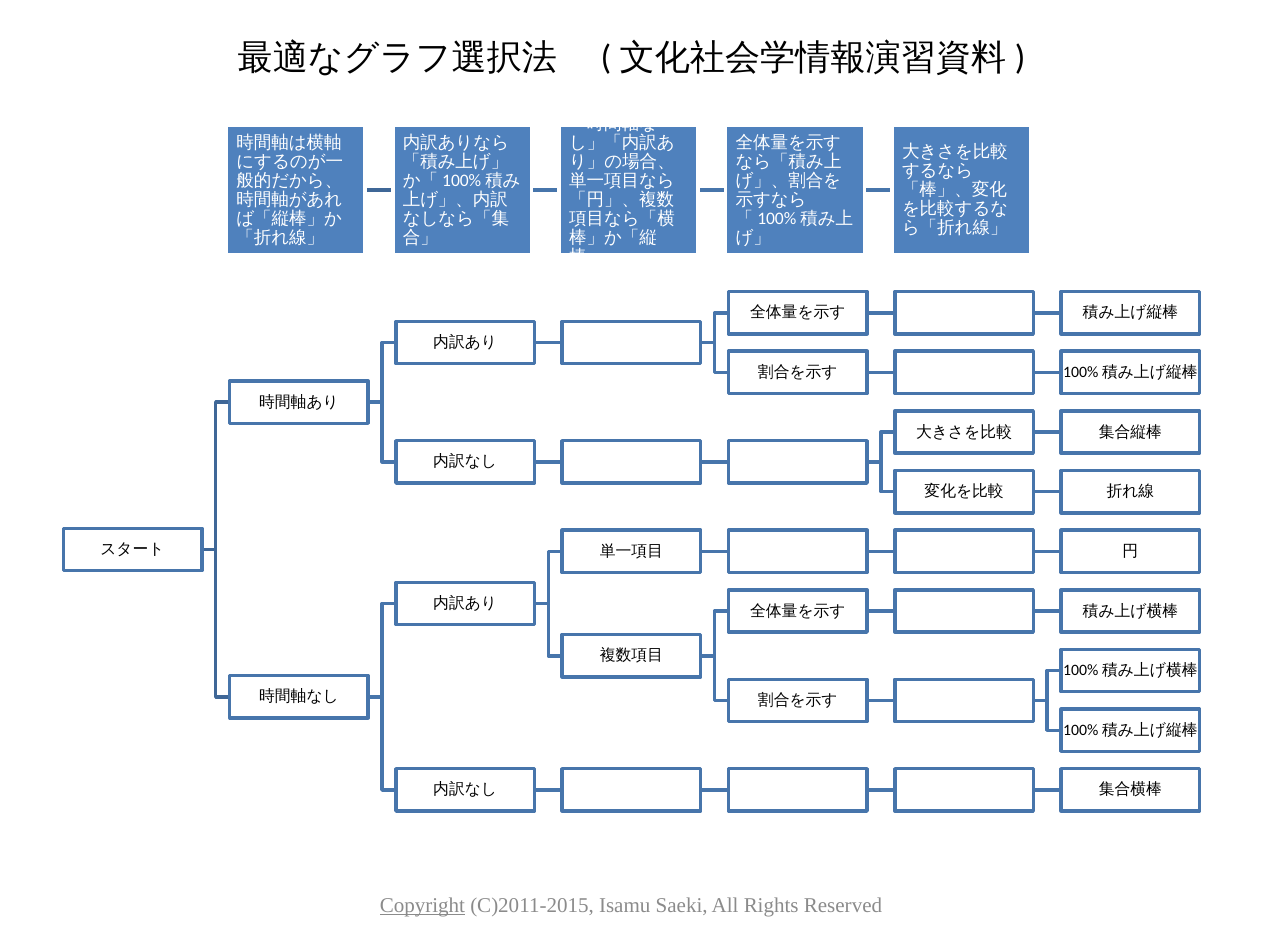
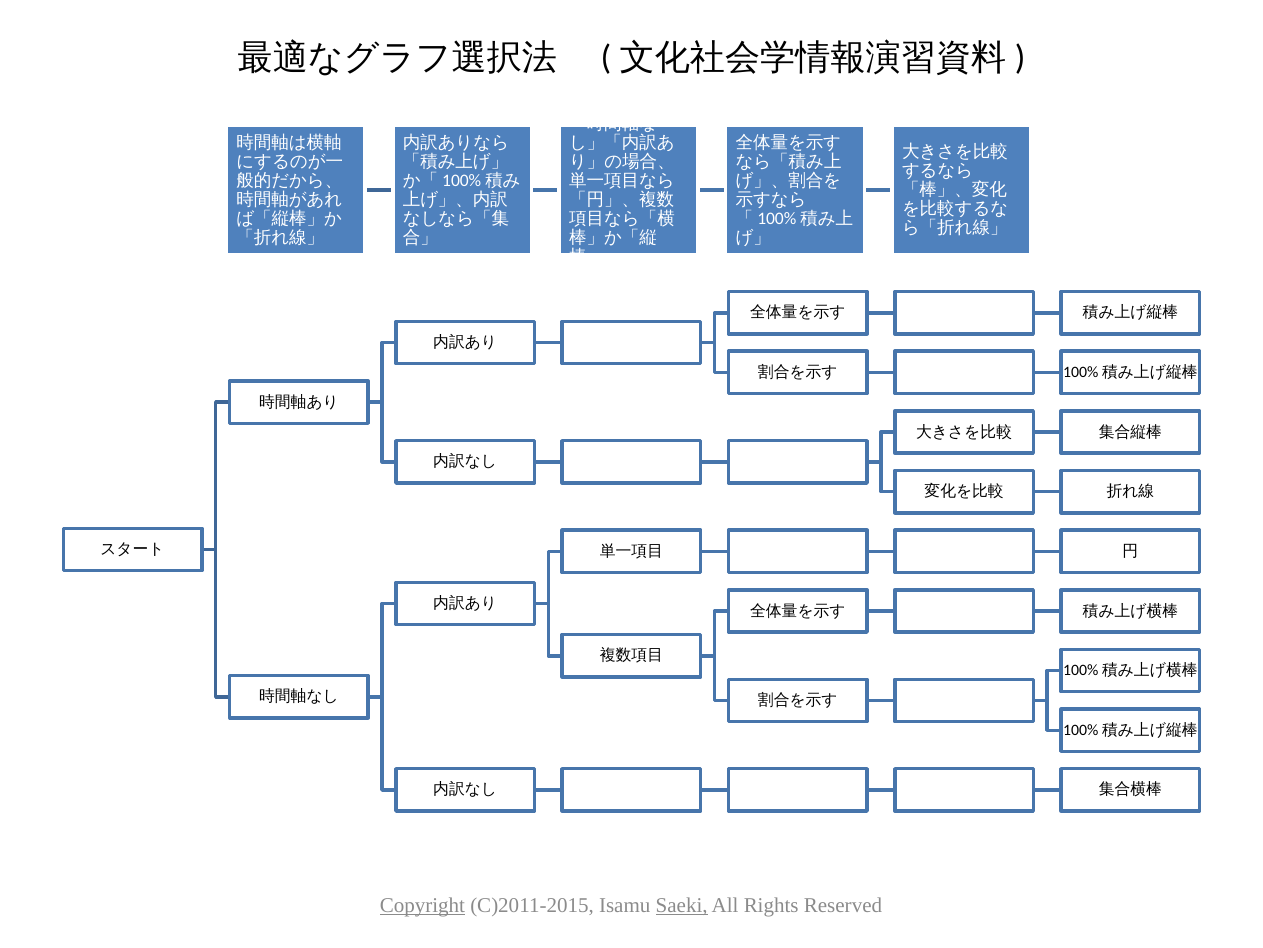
Saeki underline: none -> present
